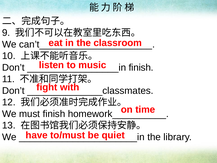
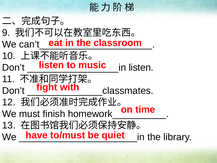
finish at (141, 67): finish -> listen
